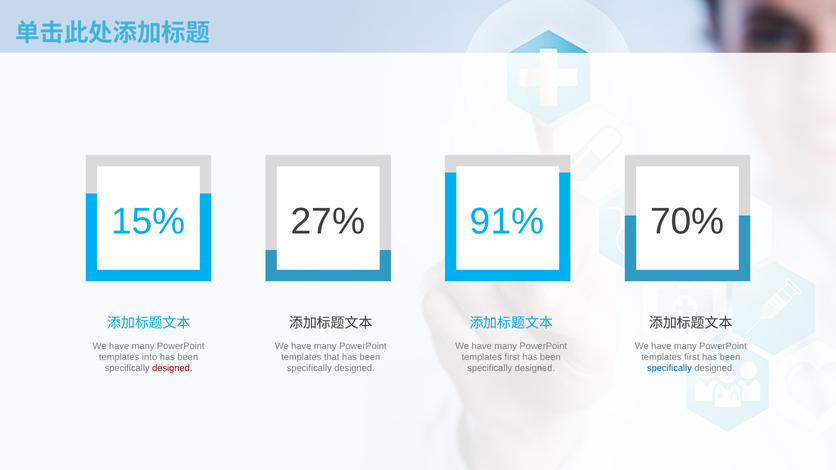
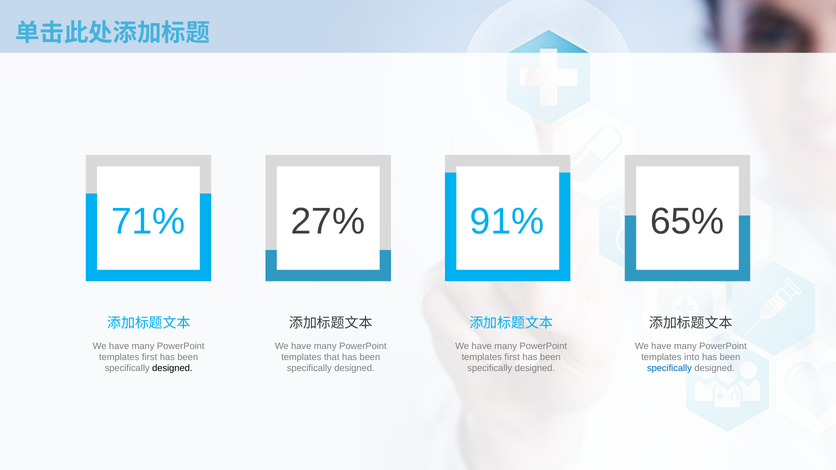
15%: 15% -> 71%
70%: 70% -> 65%
into at (150, 357): into -> first
first at (692, 357): first -> into
designed at (172, 368) colour: red -> black
